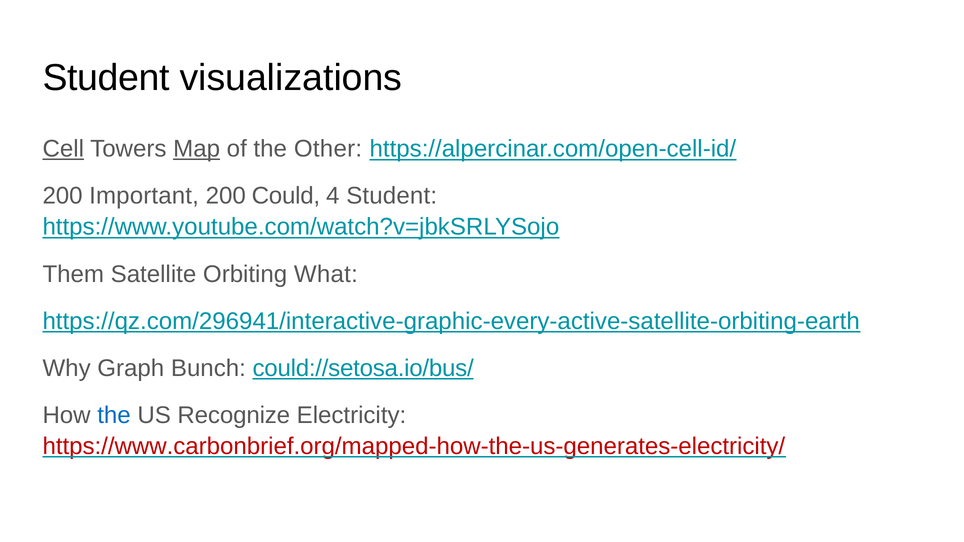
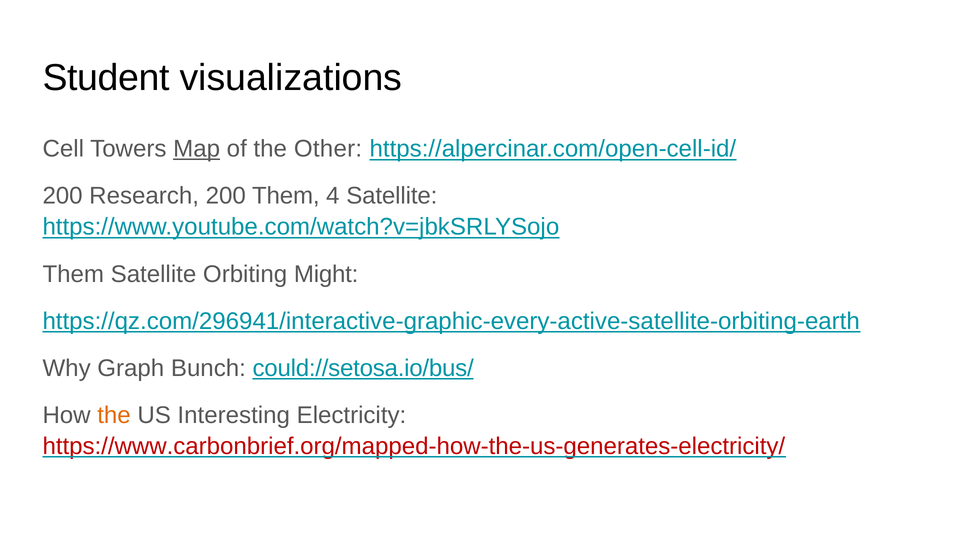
Cell underline: present -> none
Important: Important -> Research
200 Could: Could -> Them
4 Student: Student -> Satellite
What: What -> Might
the at (114, 415) colour: blue -> orange
Recognize: Recognize -> Interesting
